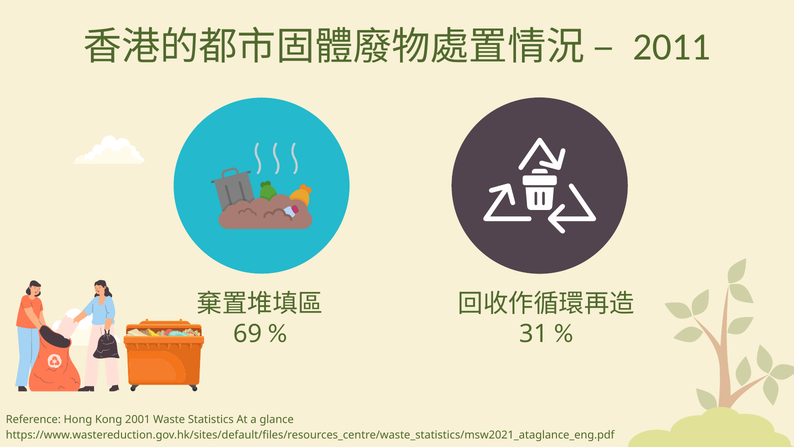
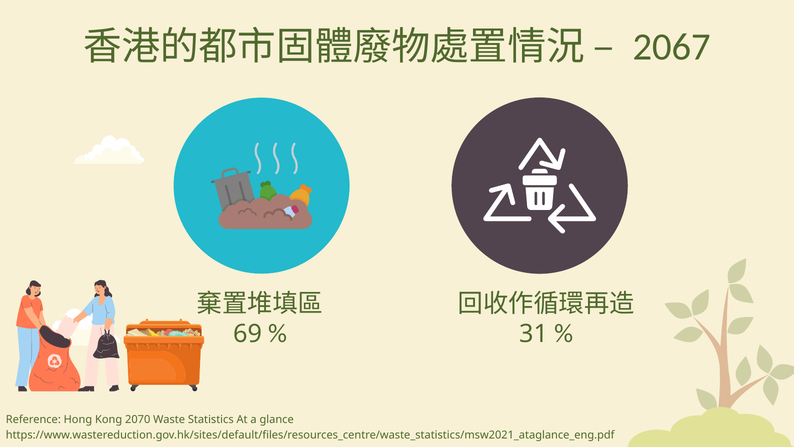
2011: 2011 -> 2067
2001: 2001 -> 2070
